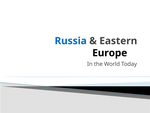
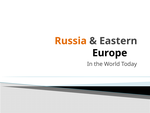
Russia colour: blue -> orange
